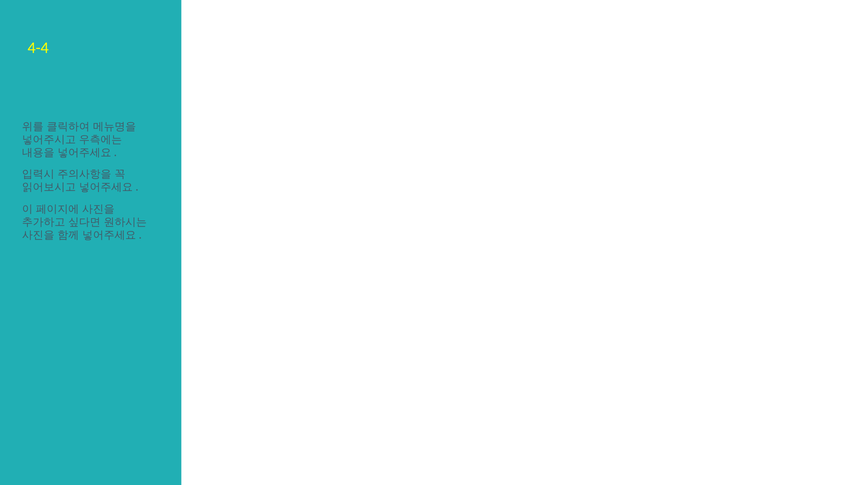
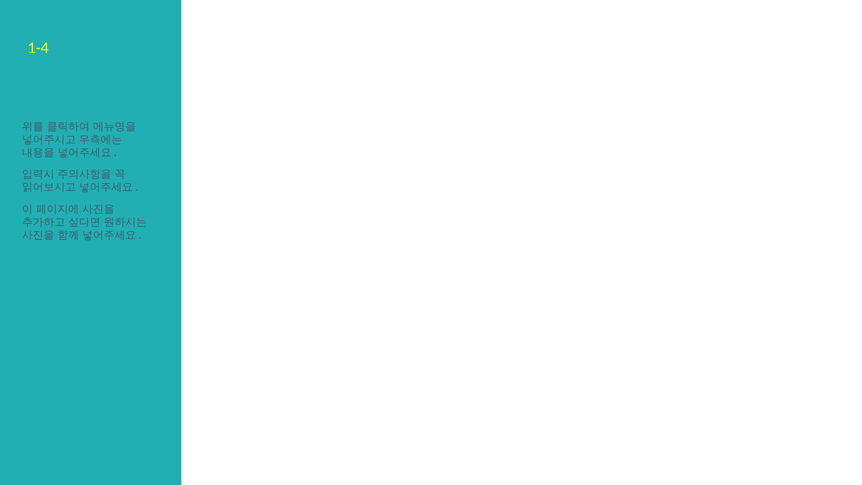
4-4: 4-4 -> 1-4
